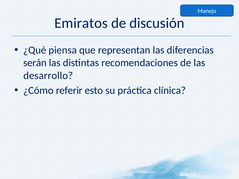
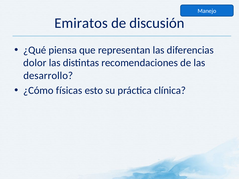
serán: serán -> dolor
referir: referir -> físicas
